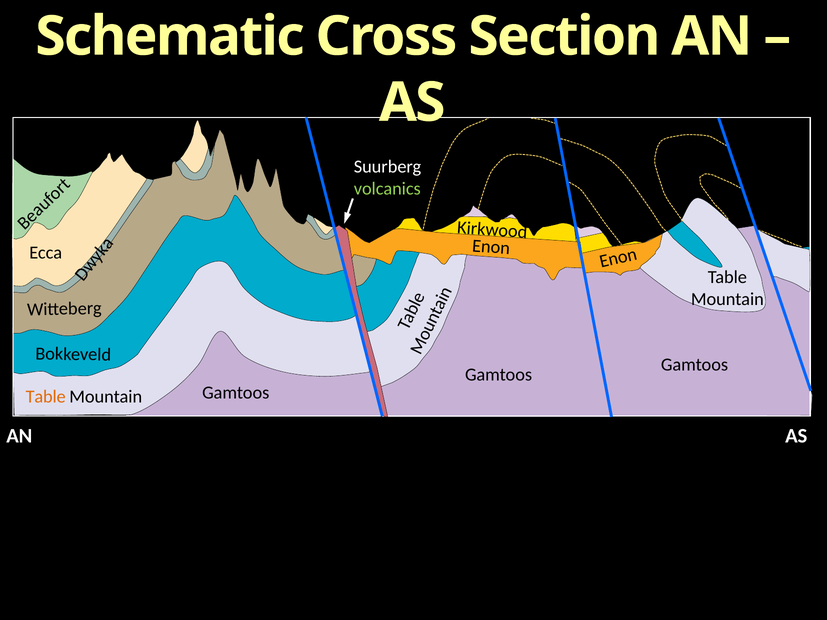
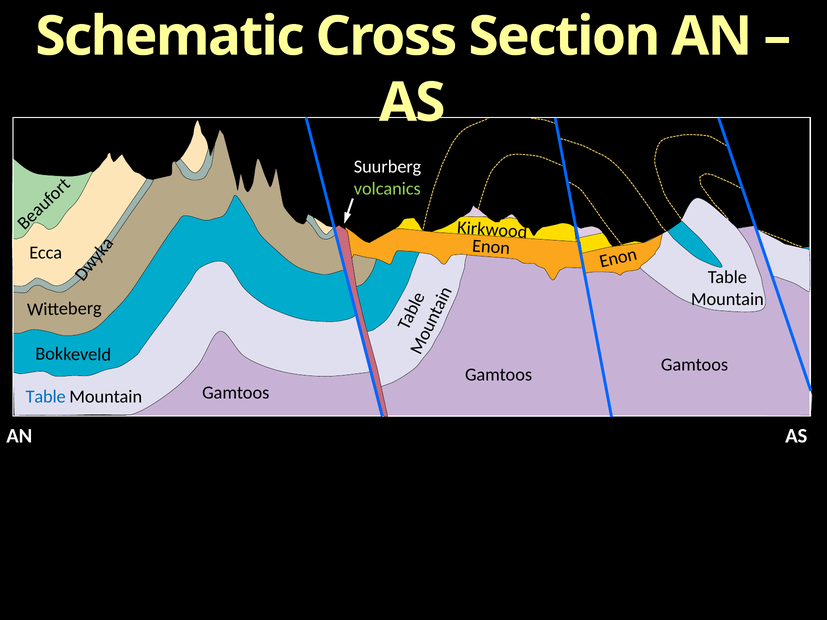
Table at (46, 397) colour: orange -> blue
